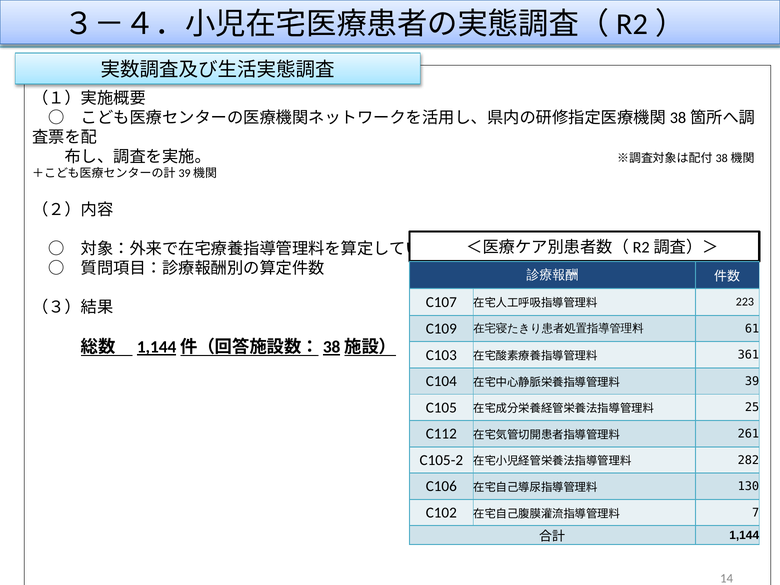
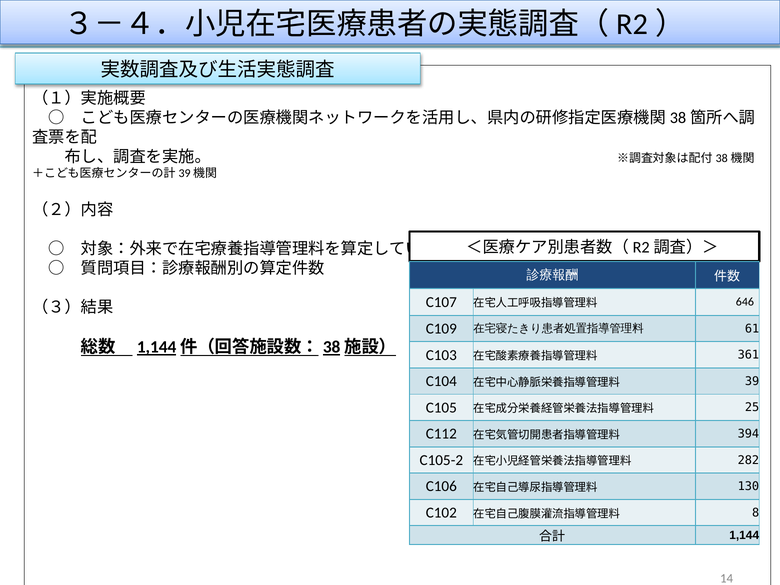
223: 223 -> 646
261: 261 -> 394
7: 7 -> 8
